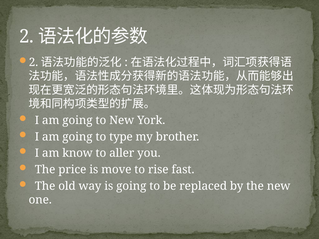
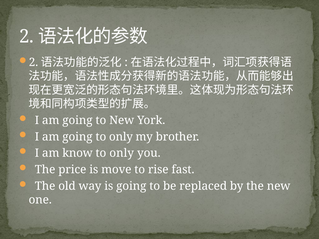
going to type: type -> only
aller at (122, 153): aller -> only
